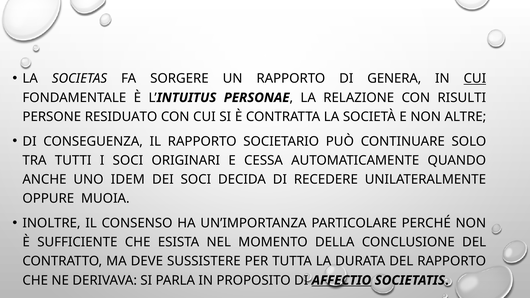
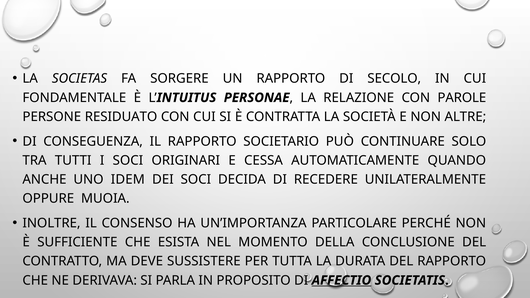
GENERA: GENERA -> SECOLO
CUI at (475, 79) underline: present -> none
RISULTI: RISULTI -> PAROLE
